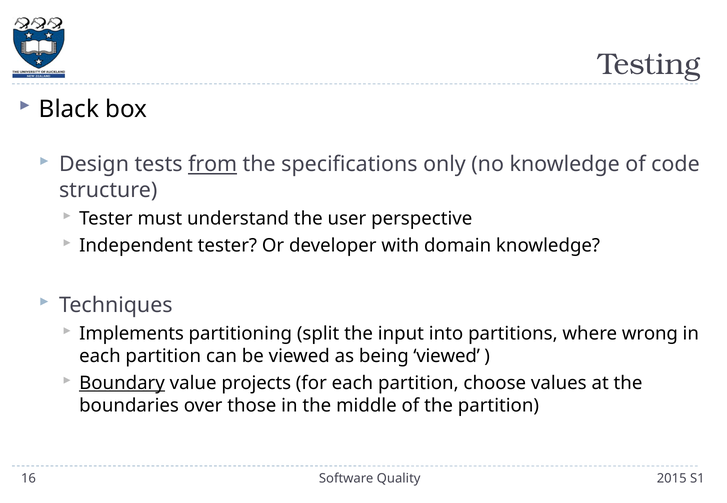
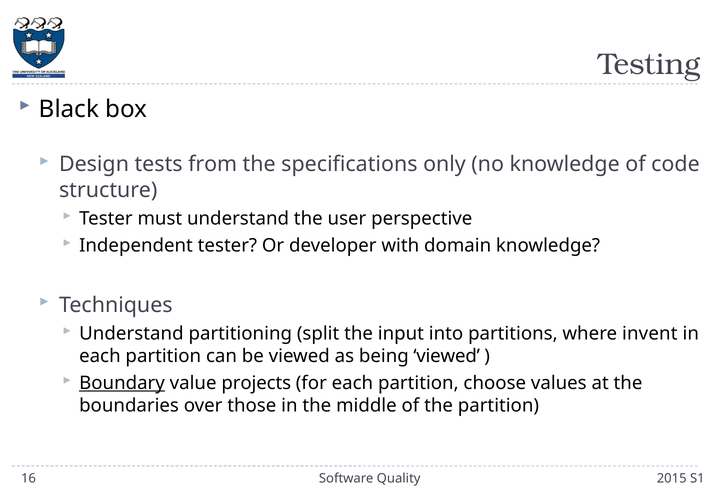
from underline: present -> none
Implements at (132, 334): Implements -> Understand
wrong: wrong -> invent
